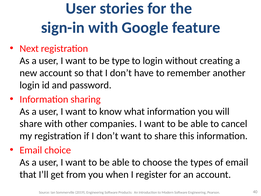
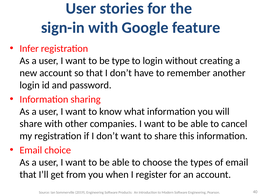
Next: Next -> Infer
